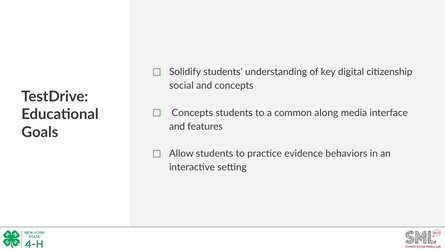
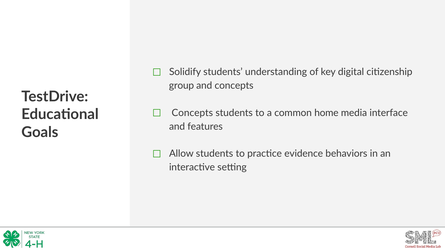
social: social -> group
along: along -> home
